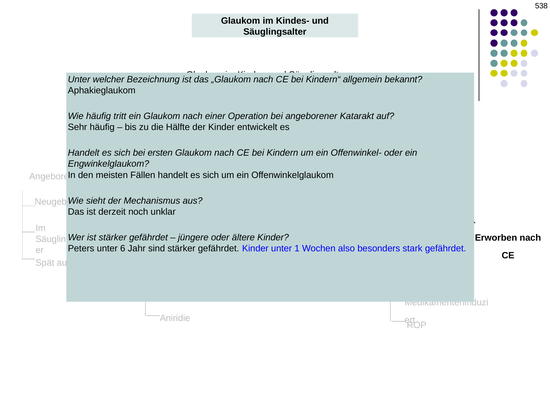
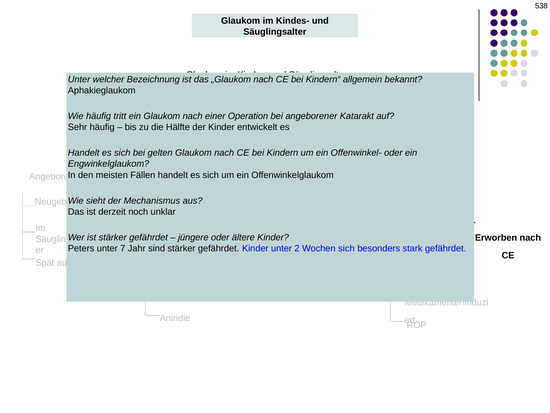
ersten: ersten -> gelten
6: 6 -> 7
1: 1 -> 2
Wochen also: also -> sich
